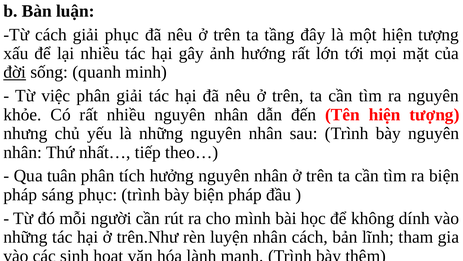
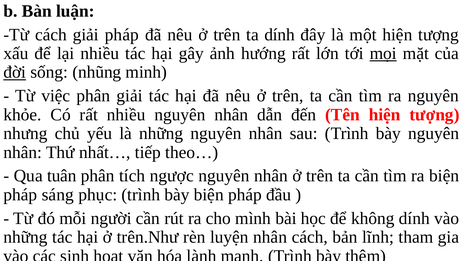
giải phục: phục -> pháp
ta tầng: tầng -> dính
mọi underline: none -> present
quanh: quanh -> nhũng
hưởng: hưởng -> ngược
